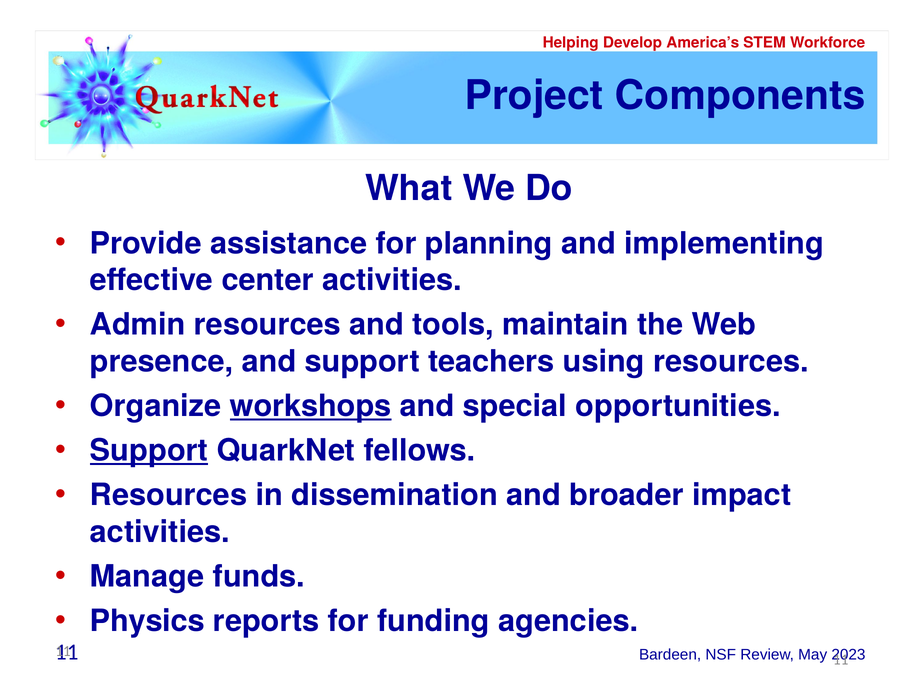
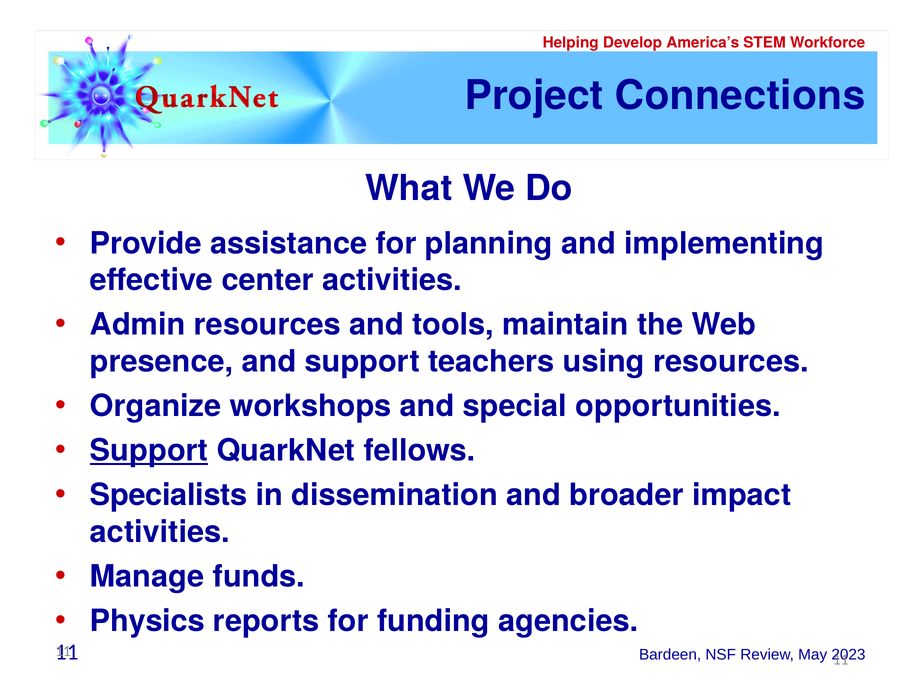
Components: Components -> Connections
workshops underline: present -> none
Resources at (169, 495): Resources -> Specialists
